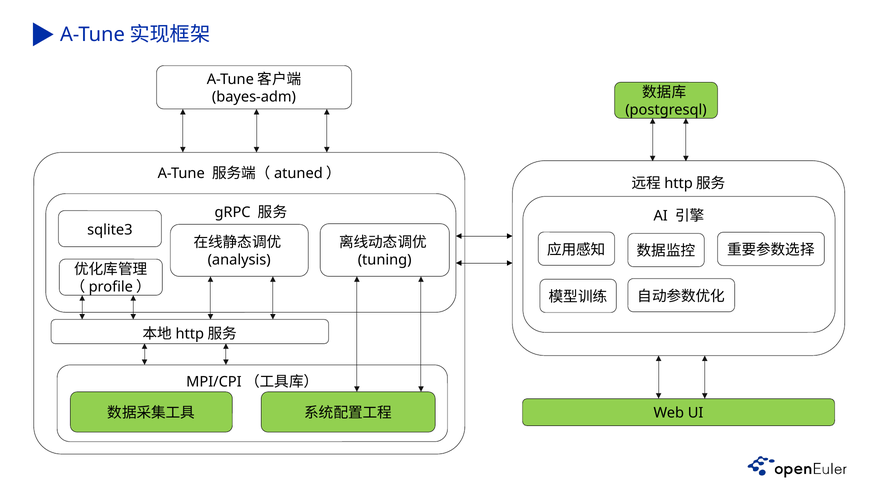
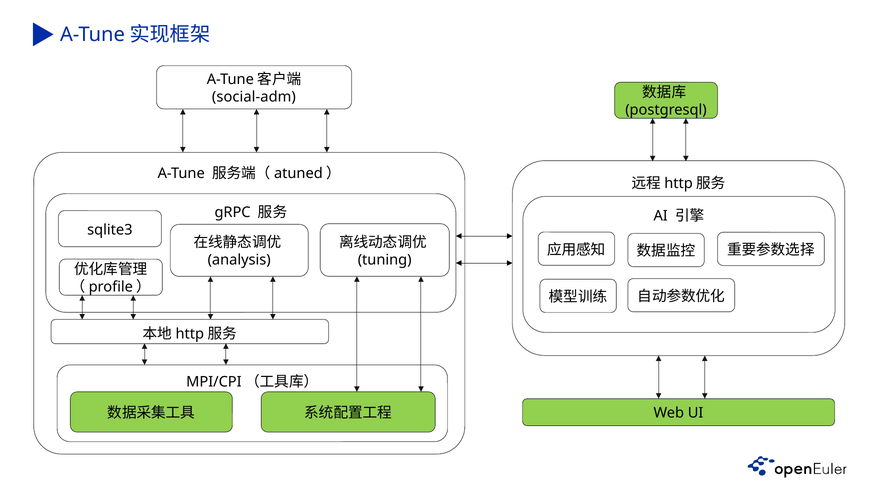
bayes-adm: bayes-adm -> social-adm
